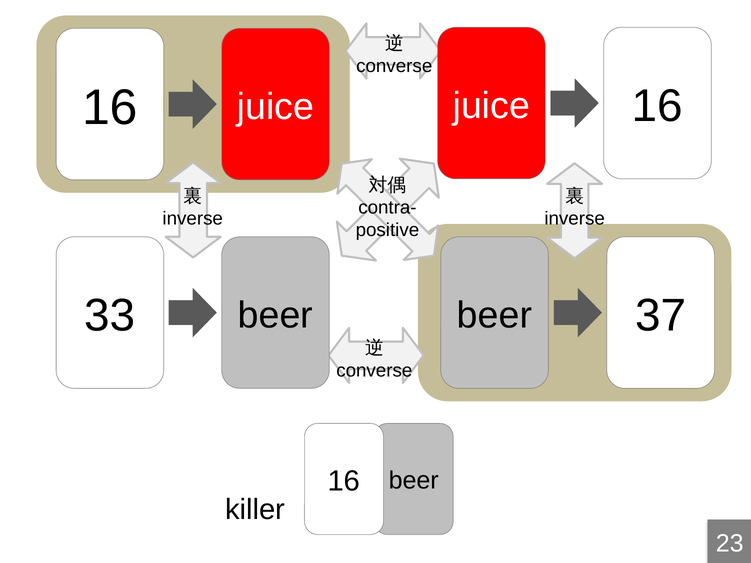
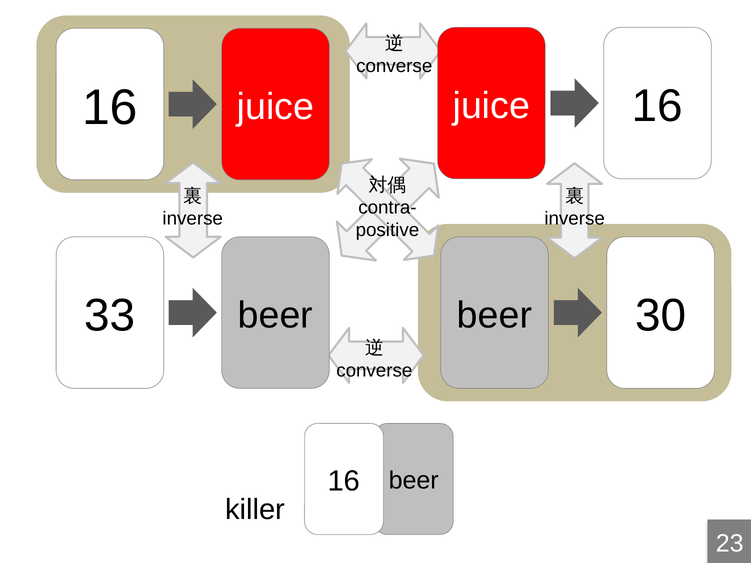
37: 37 -> 30
